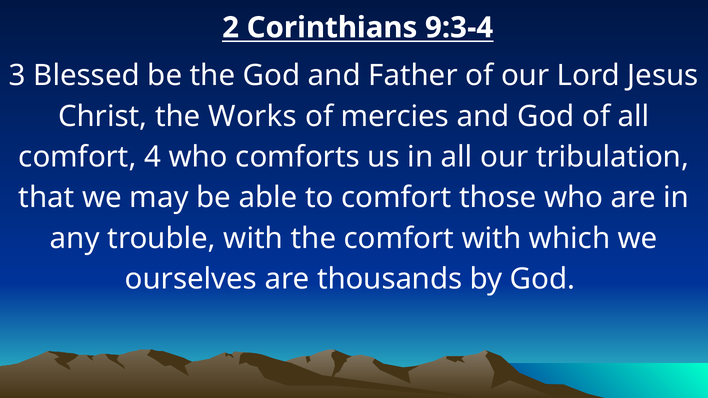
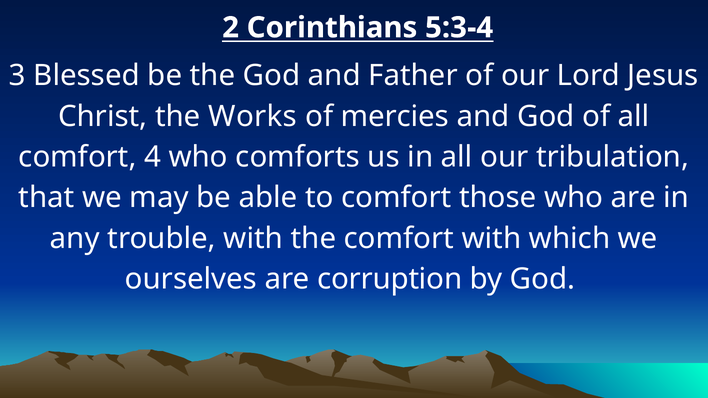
9:3-4: 9:3-4 -> 5:3-4
thousands: thousands -> corruption
